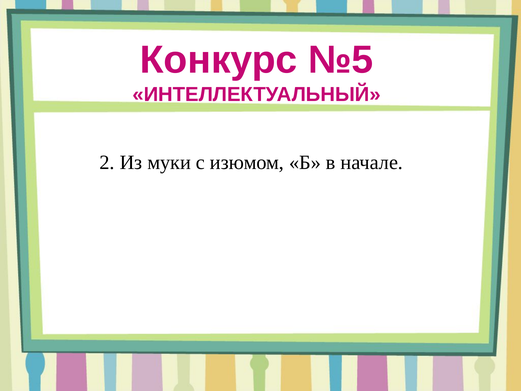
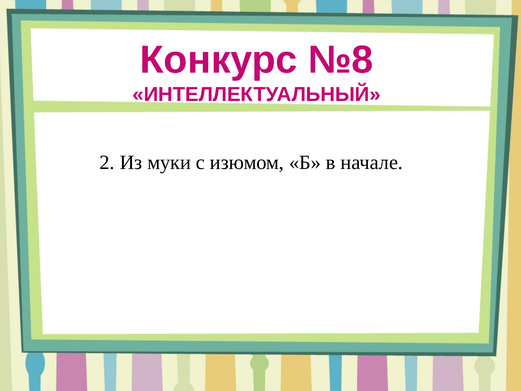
№5: №5 -> №8
